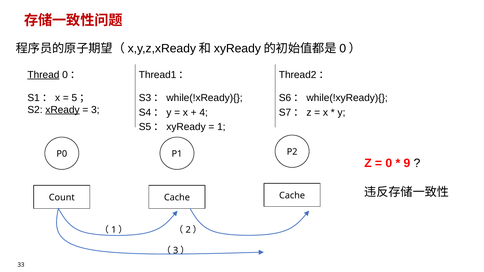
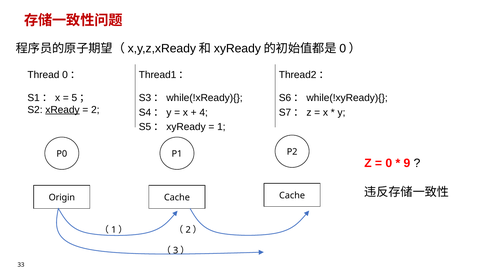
Thread underline: present -> none
3: 3 -> 2
Count: Count -> Origin
